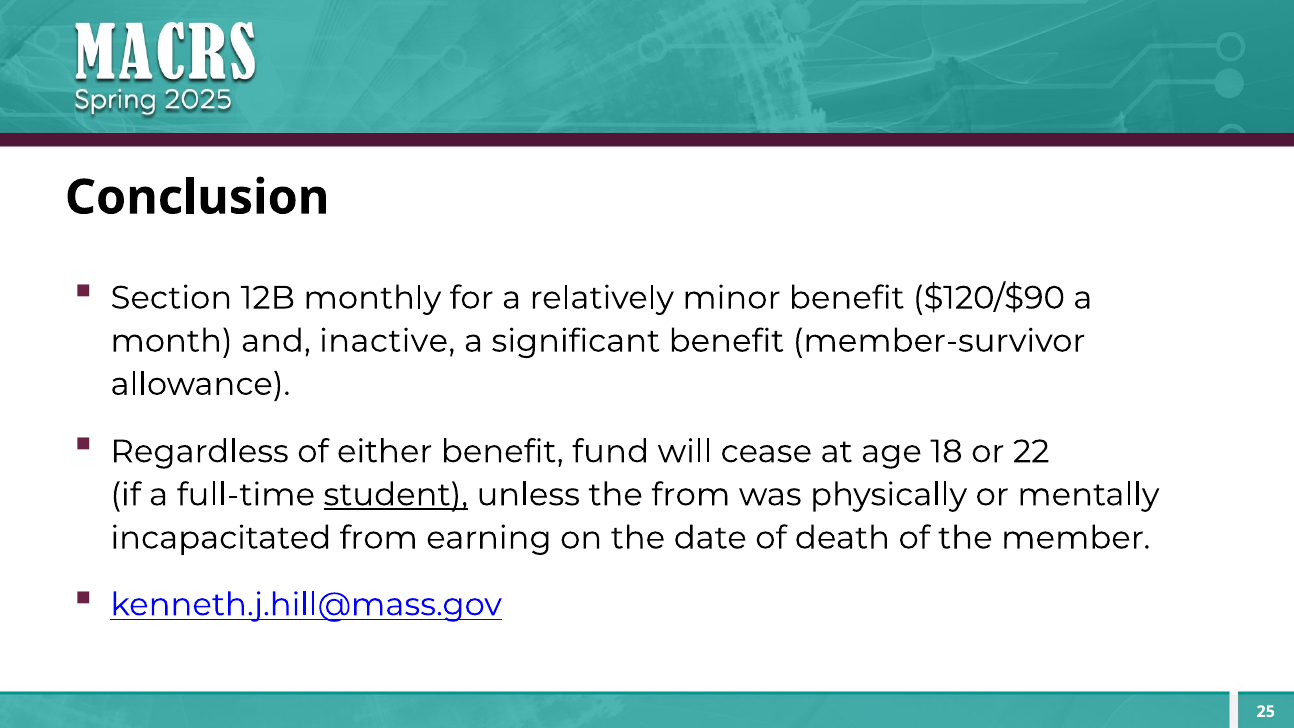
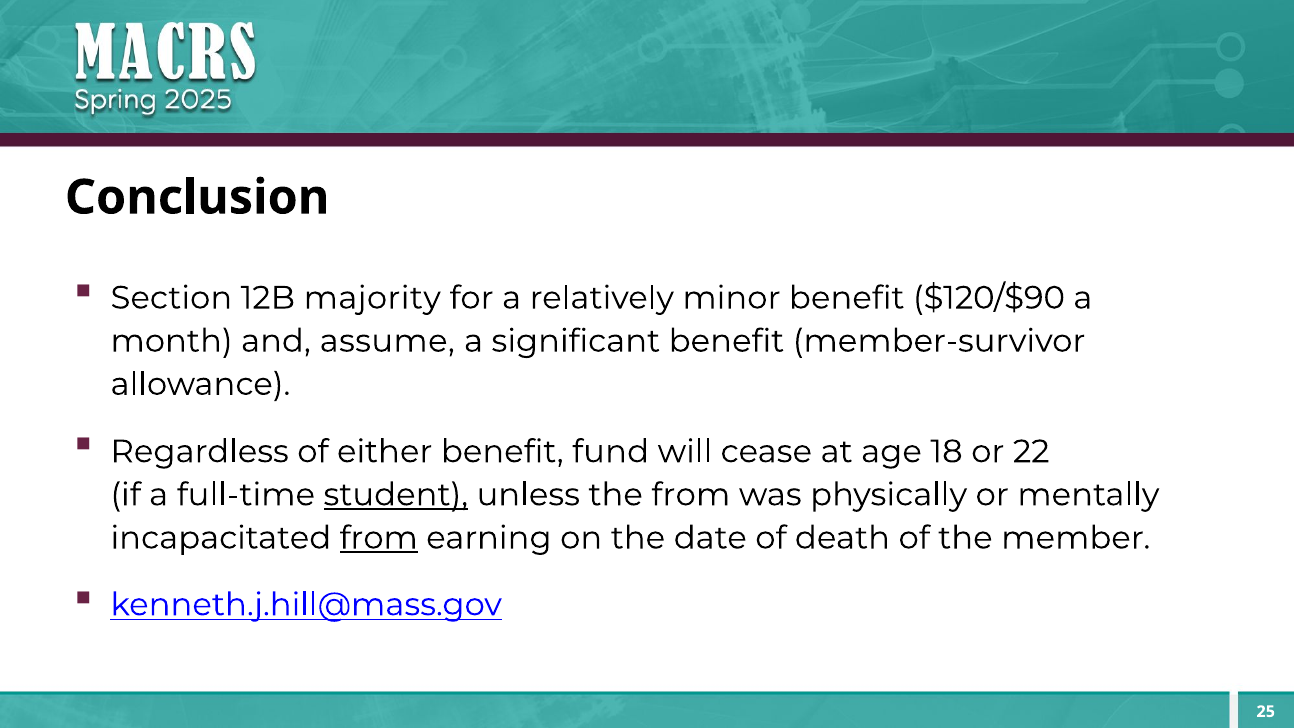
monthly: monthly -> majority
inactive: inactive -> assume
from at (379, 538) underline: none -> present
